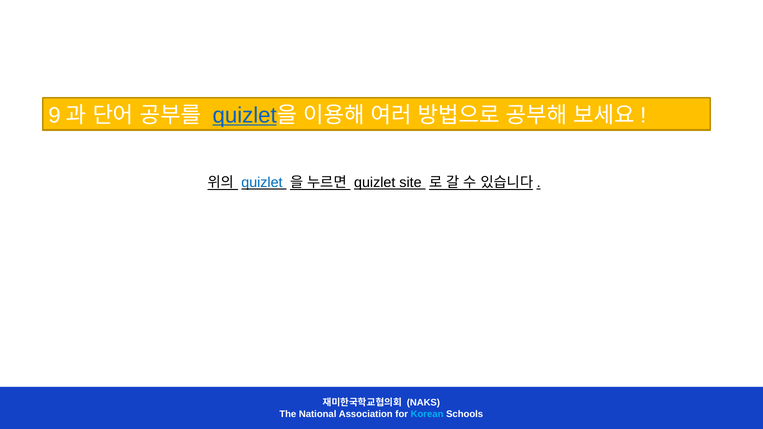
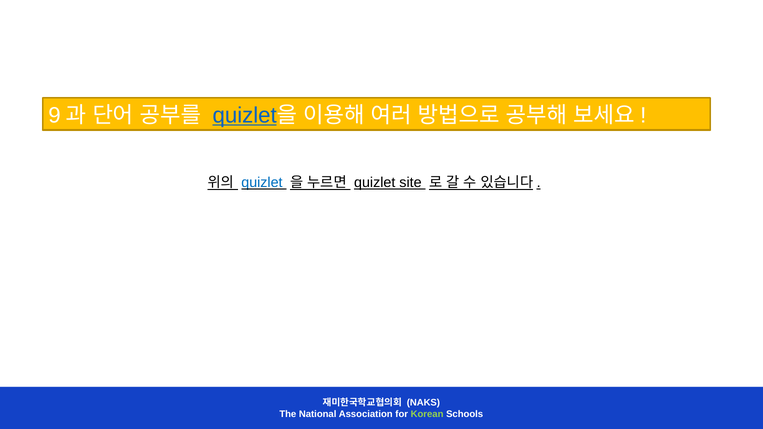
Korean colour: light blue -> light green
